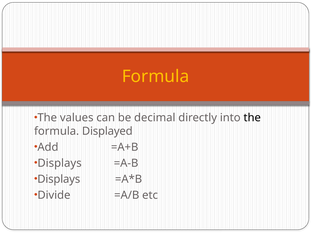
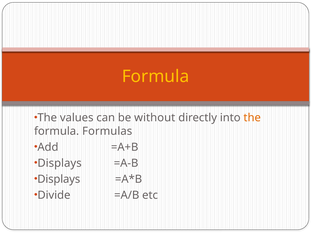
decimal: decimal -> without
the at (252, 118) colour: black -> orange
Displayed: Displayed -> Formulas
